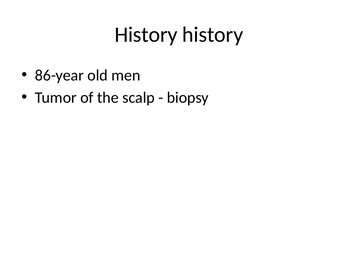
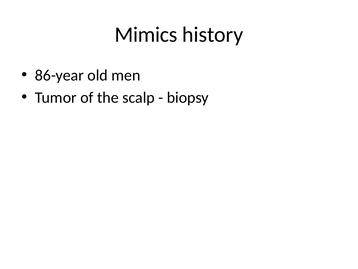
History at (146, 35): History -> Mimics
